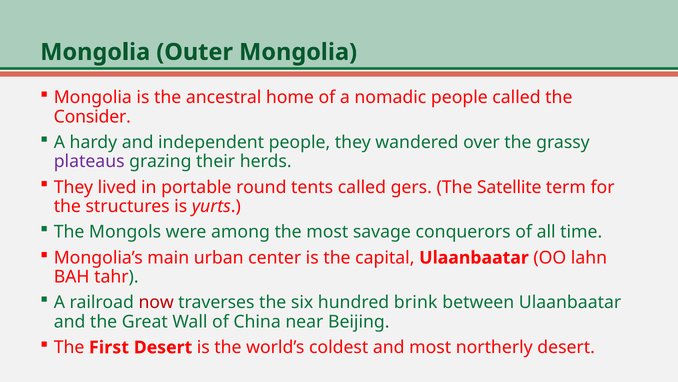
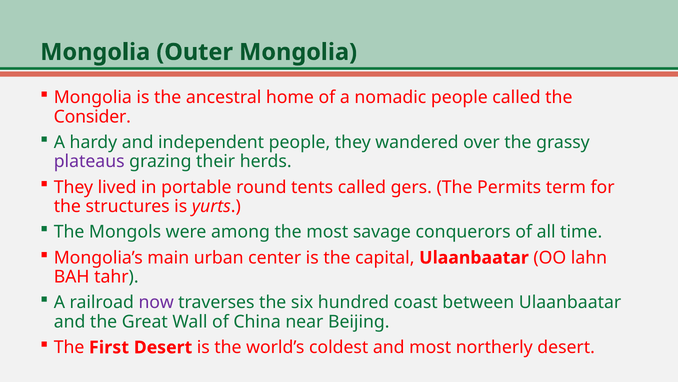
Satellite: Satellite -> Permits
now colour: red -> purple
brink: brink -> coast
